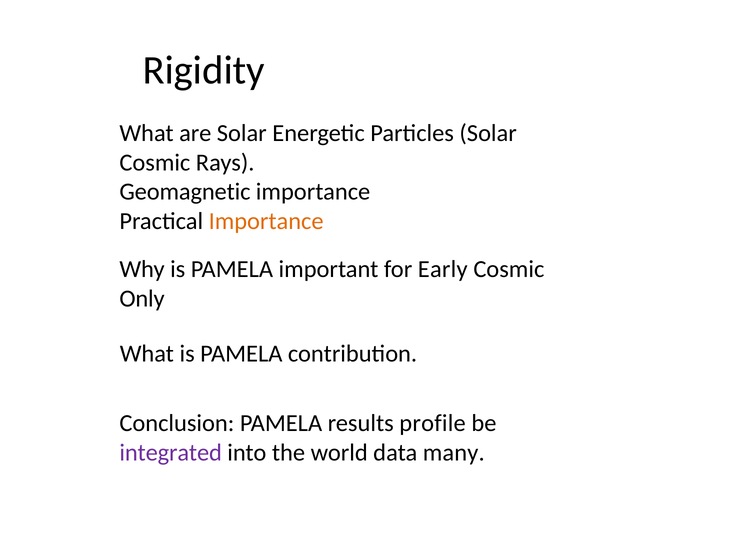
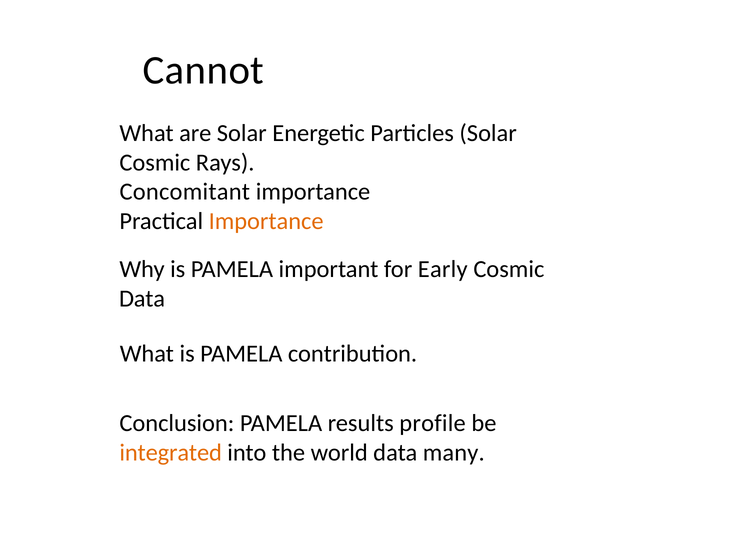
Rigidity: Rigidity -> Cannot
Geomagnetic: Geomagnetic -> Concomitant
Only at (142, 299): Only -> Data
integrated colour: purple -> orange
